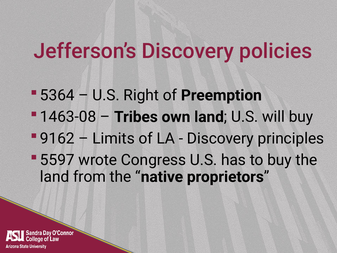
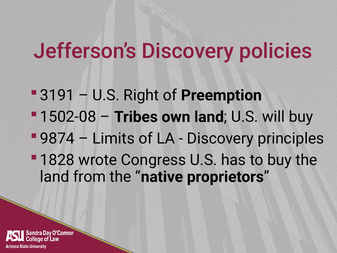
5364: 5364 -> 3191
1463-08: 1463-08 -> 1502-08
9162: 9162 -> 9874
5597: 5597 -> 1828
